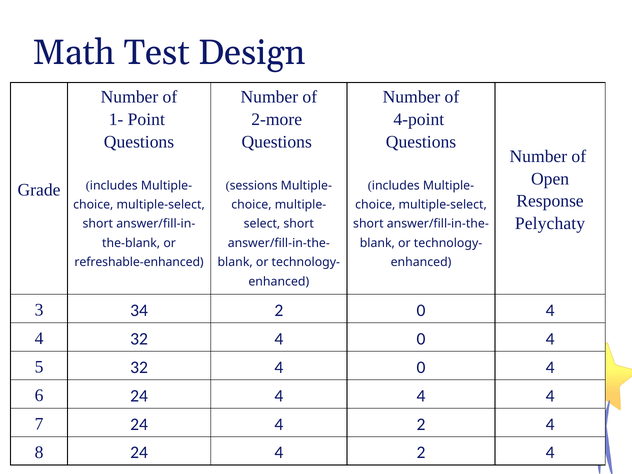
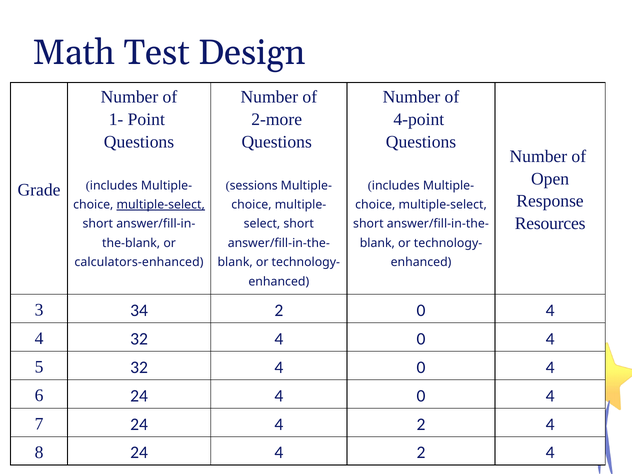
multiple-select at (161, 205) underline: none -> present
Pelychaty: Pelychaty -> Resources
refreshable-enhanced: refreshable-enhanced -> calculators-enhanced
24 4 4: 4 -> 0
